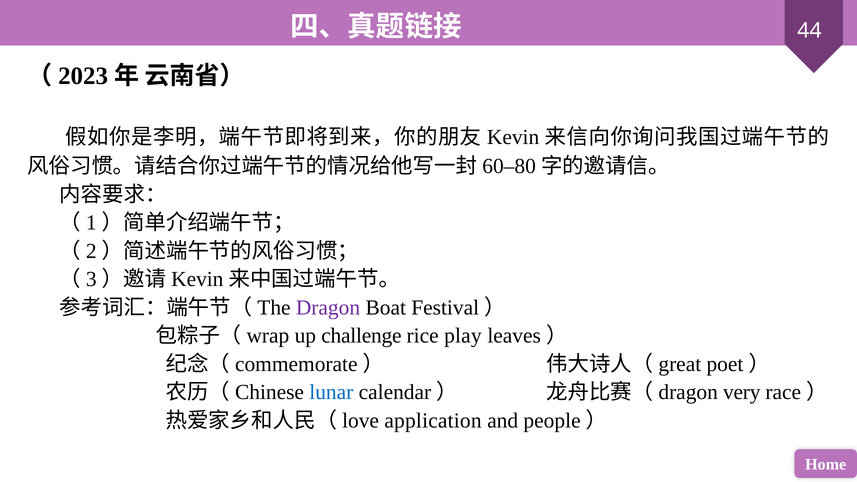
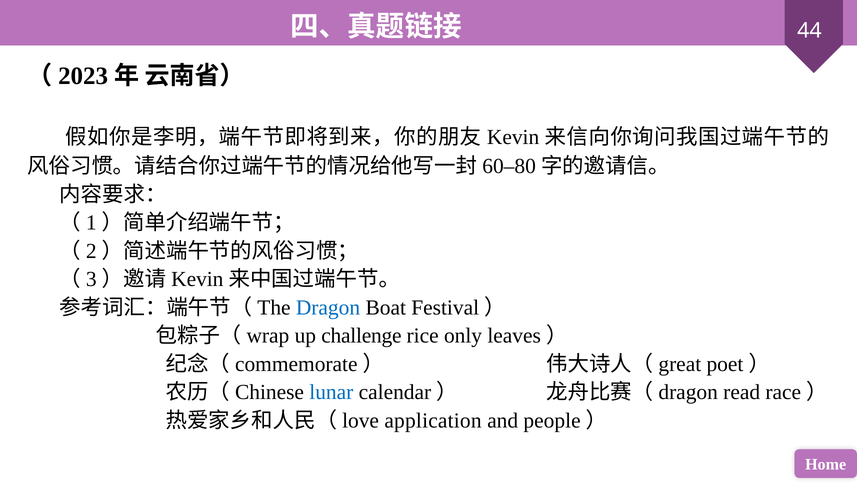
Dragon colour: purple -> blue
play: play -> only
very: very -> read
